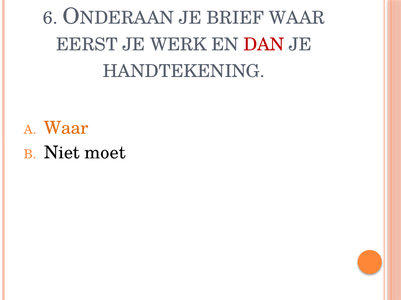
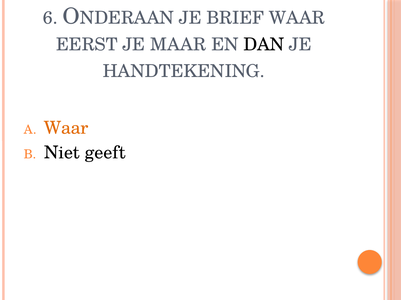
WERK: WERK -> MAAR
DAN colour: red -> black
moet: moet -> geeft
